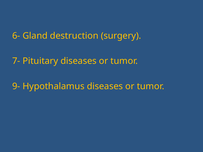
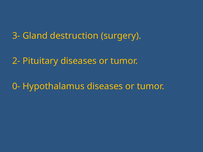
6-: 6- -> 3-
7-: 7- -> 2-
9-: 9- -> 0-
